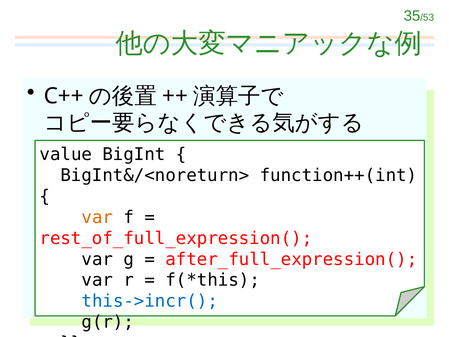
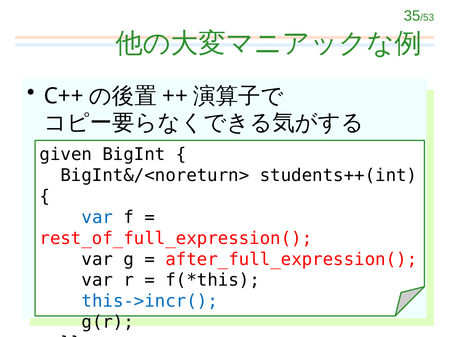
value: value -> given
function++(int: function++(int -> students++(int
var at (97, 217) colour: orange -> blue
